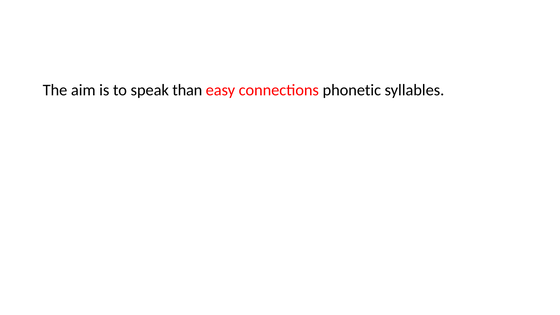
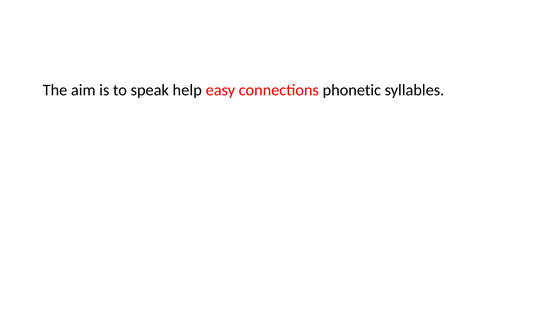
than: than -> help
